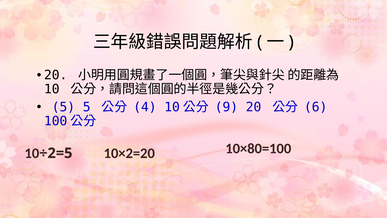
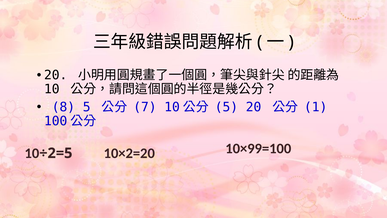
5 at (63, 107): 5 -> 8
4: 4 -> 7
9 at (226, 107): 9 -> 5
6: 6 -> 1
10×80=100: 10×80=100 -> 10×99=100
